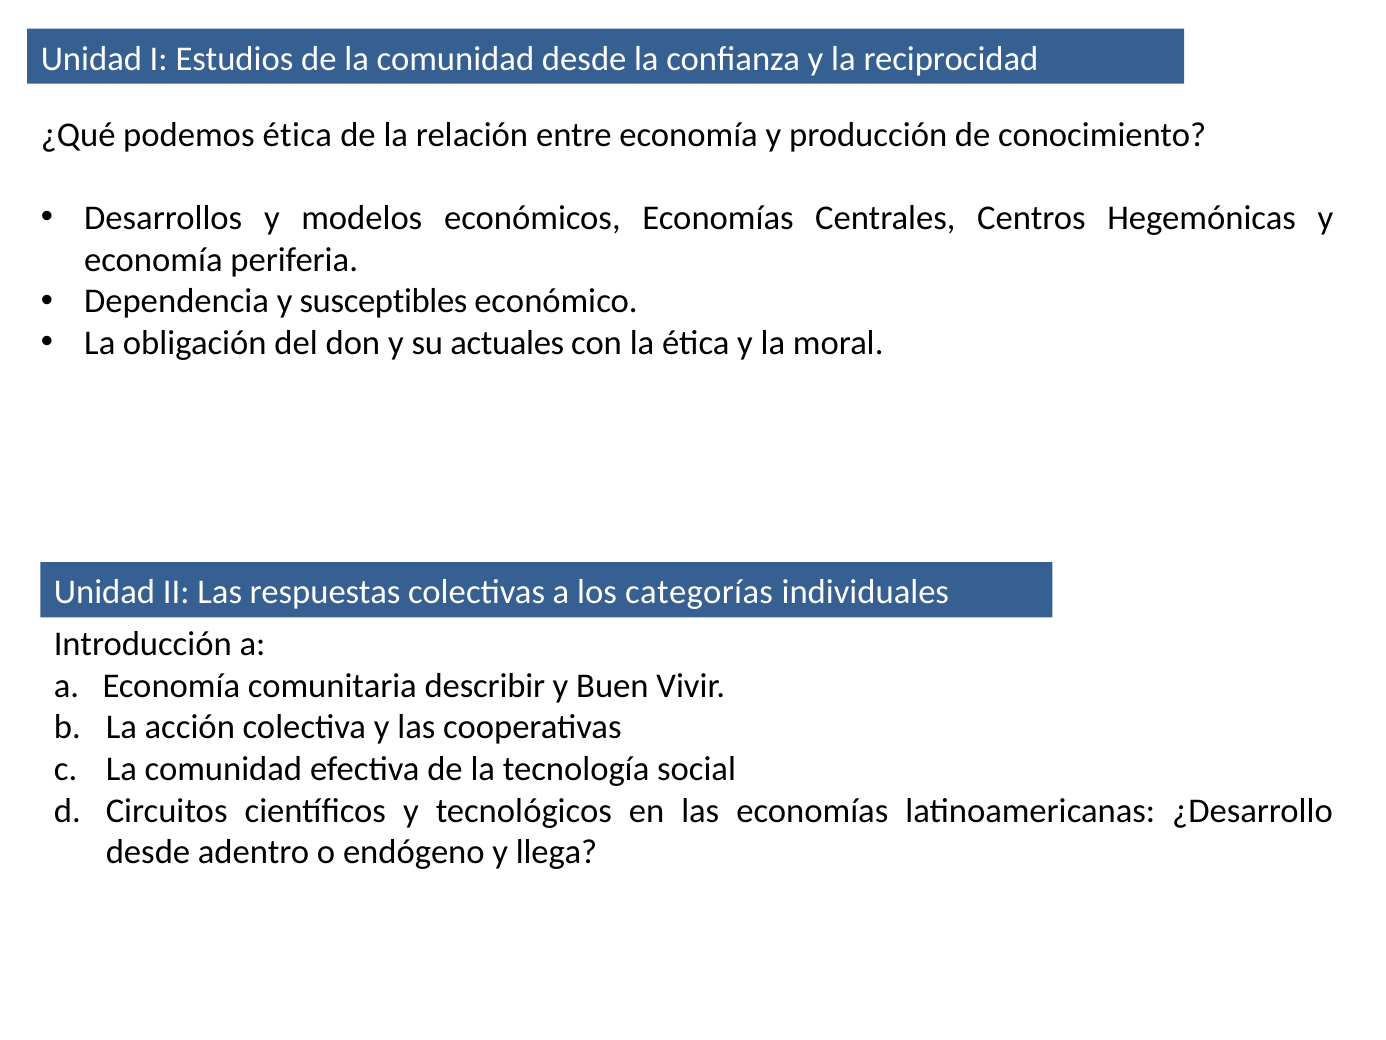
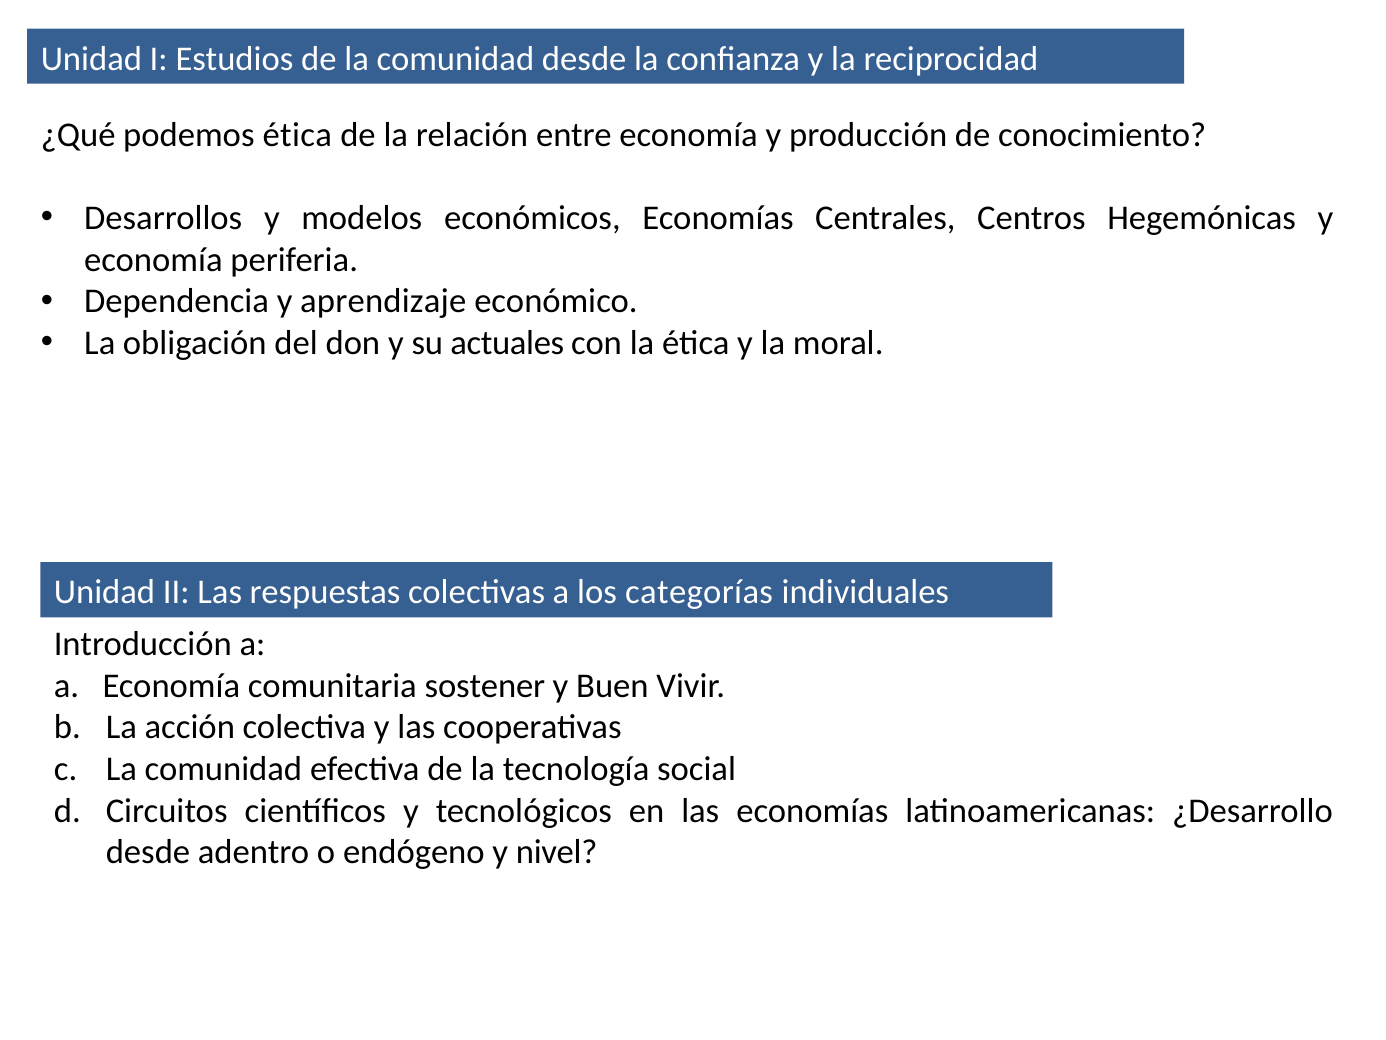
susceptibles: susceptibles -> aprendizaje
describir: describir -> sostener
llega: llega -> nivel
